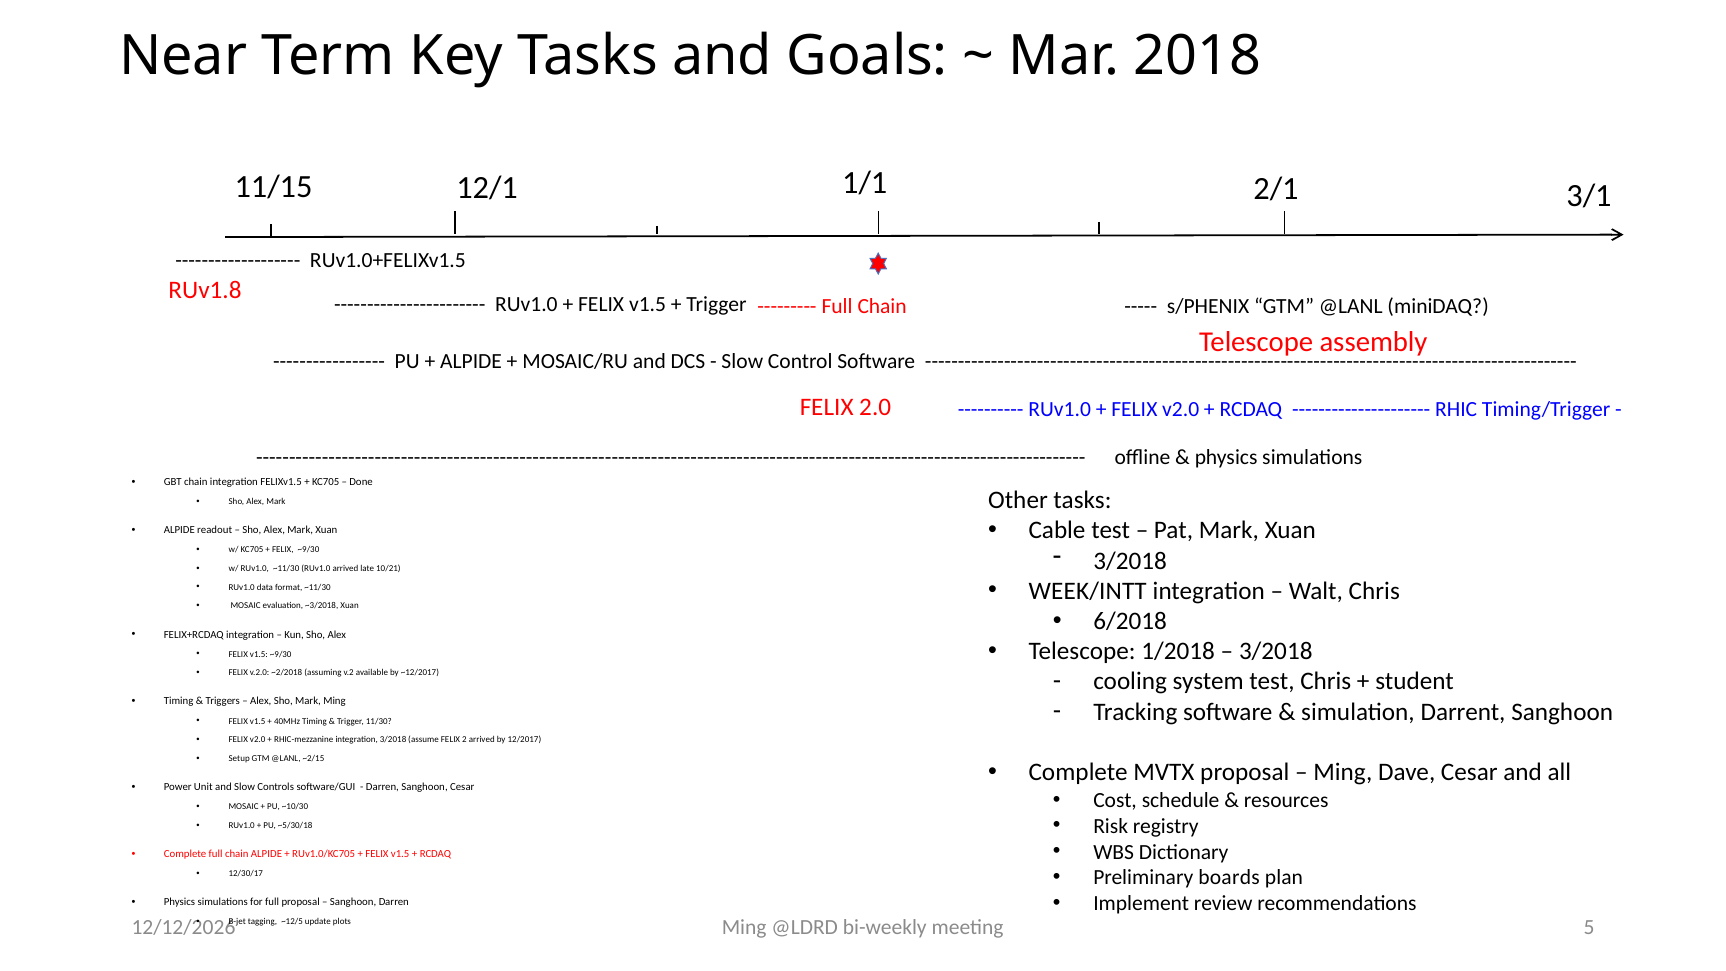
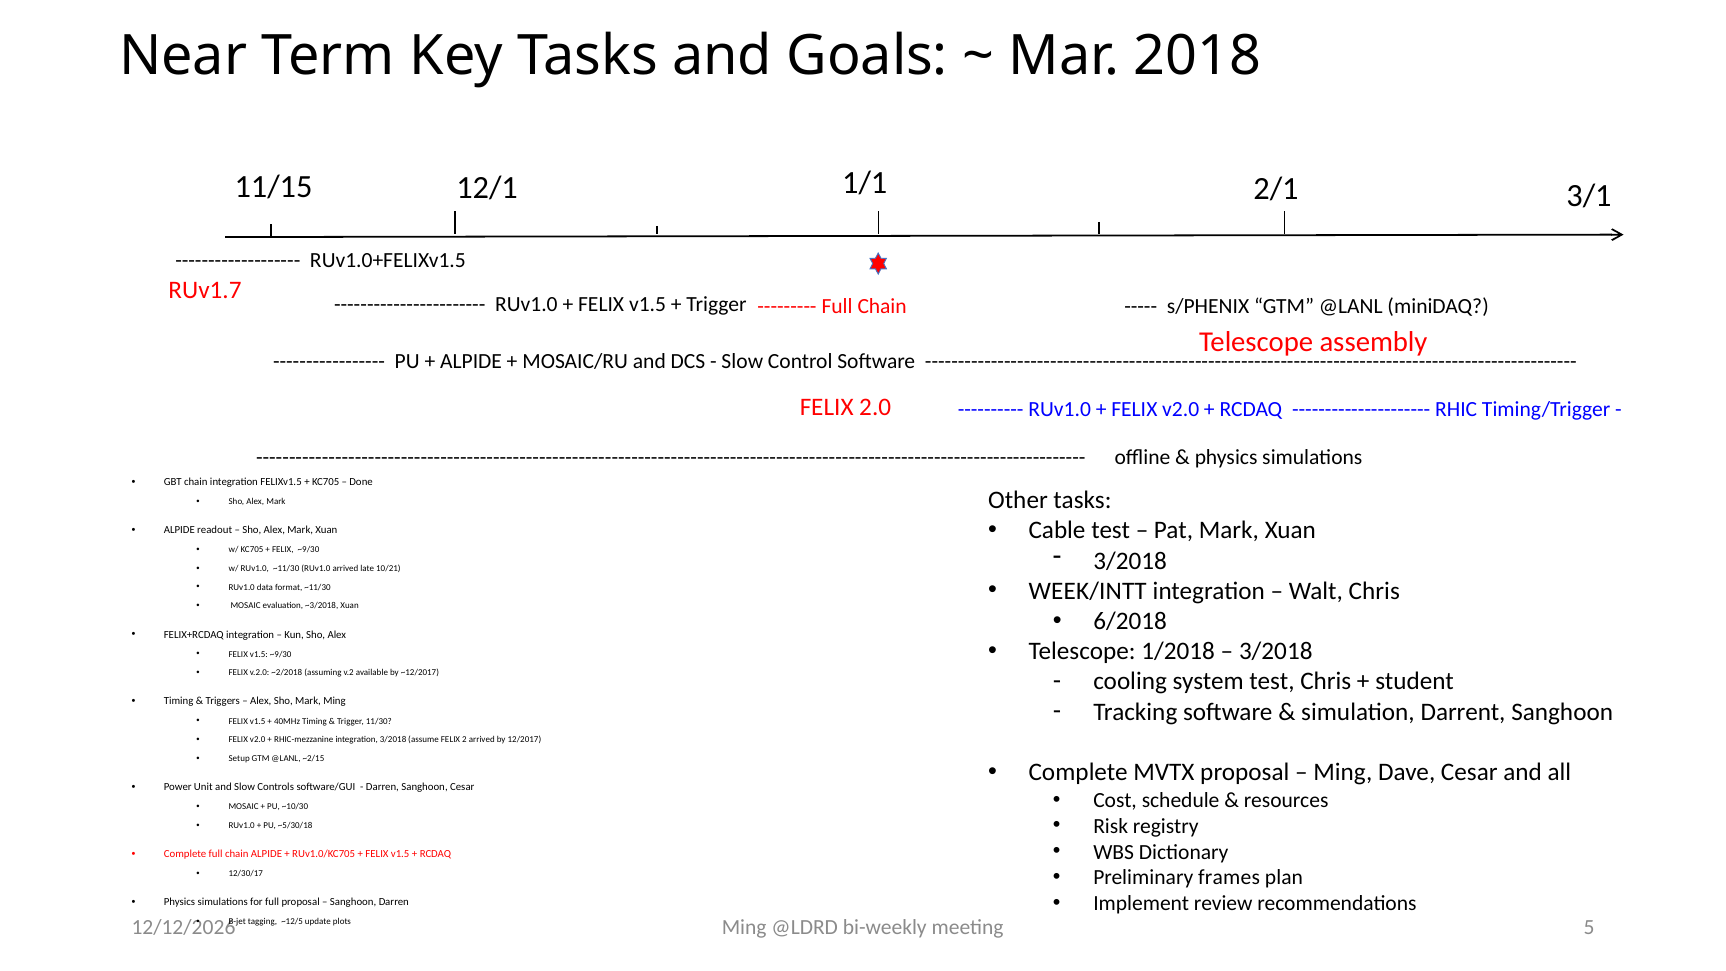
RUv1.8: RUv1.8 -> RUv1.7
boards: boards -> frames
